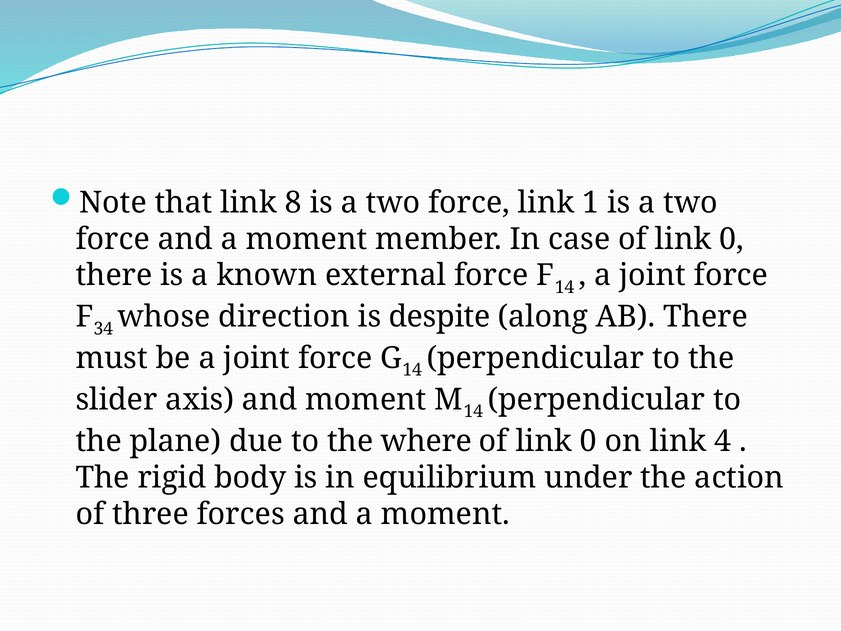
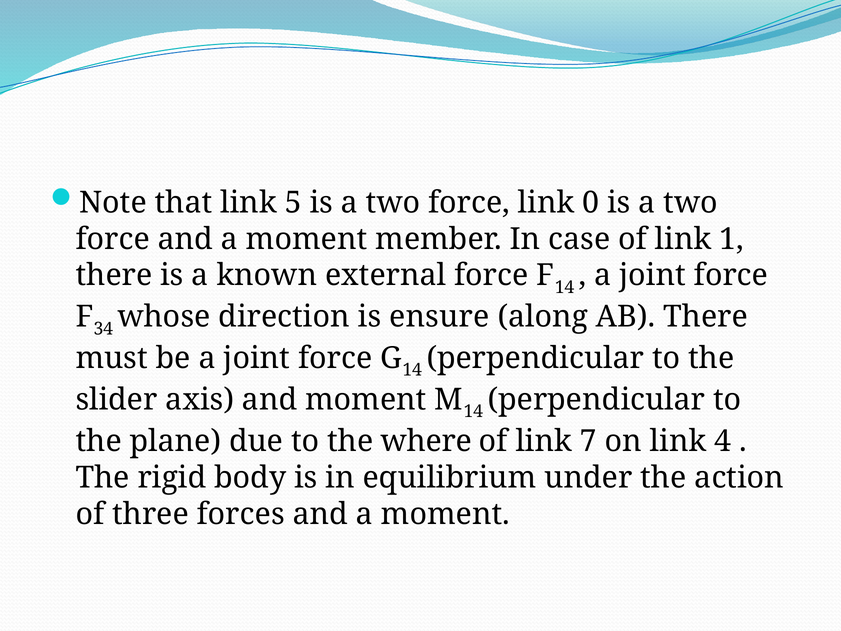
8: 8 -> 5
1: 1 -> 0
case of link 0: 0 -> 1
despite: despite -> ensure
0 at (588, 441): 0 -> 7
